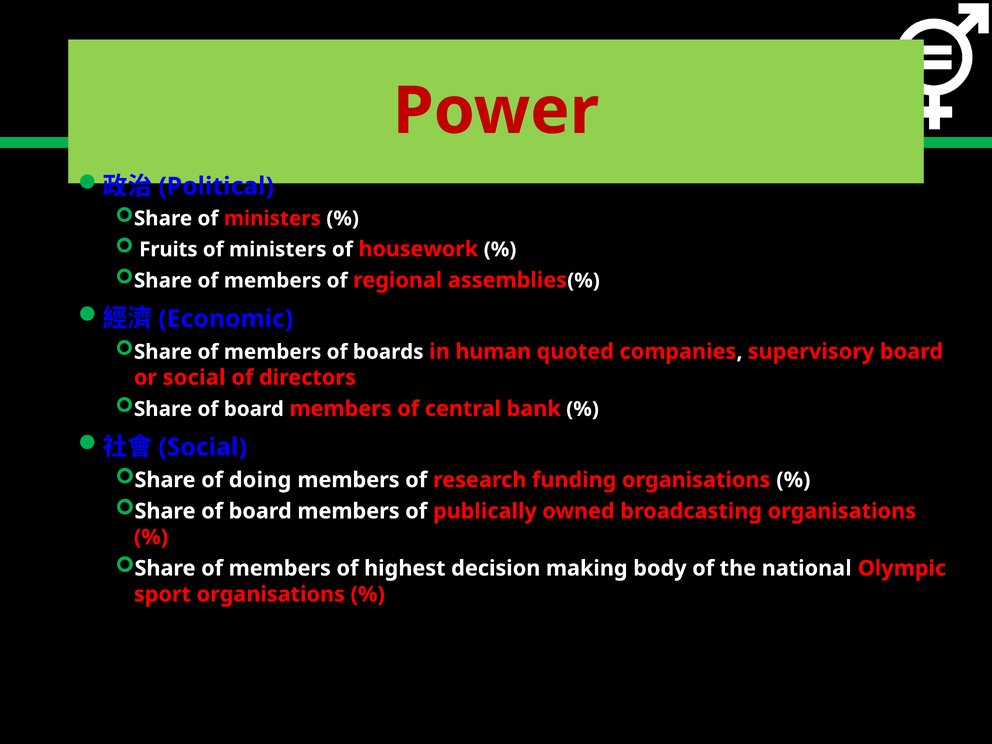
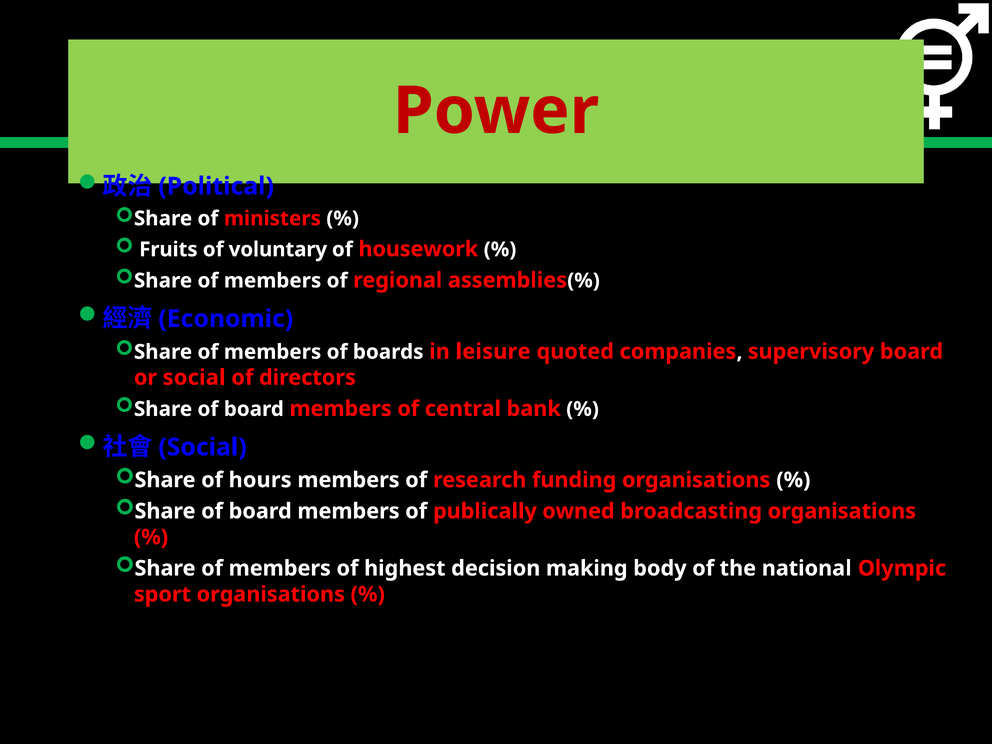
ministers at (278, 250): ministers -> voluntary
human: human -> leisure
doing: doing -> hours
